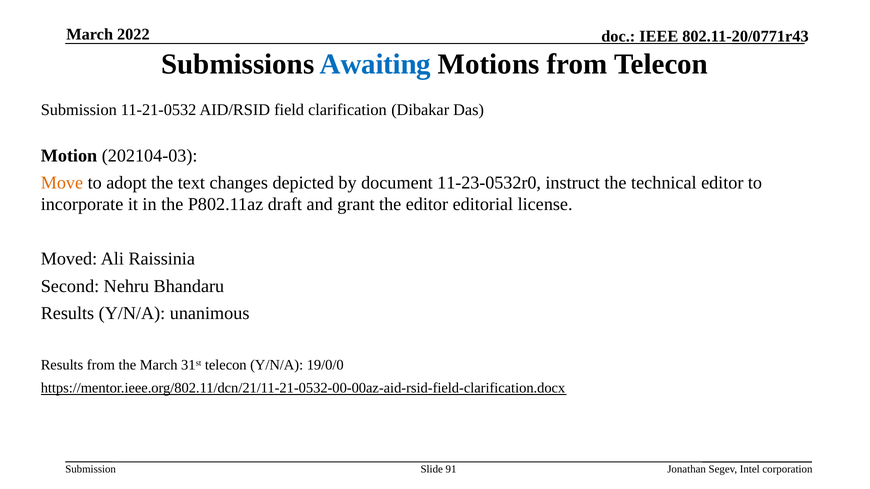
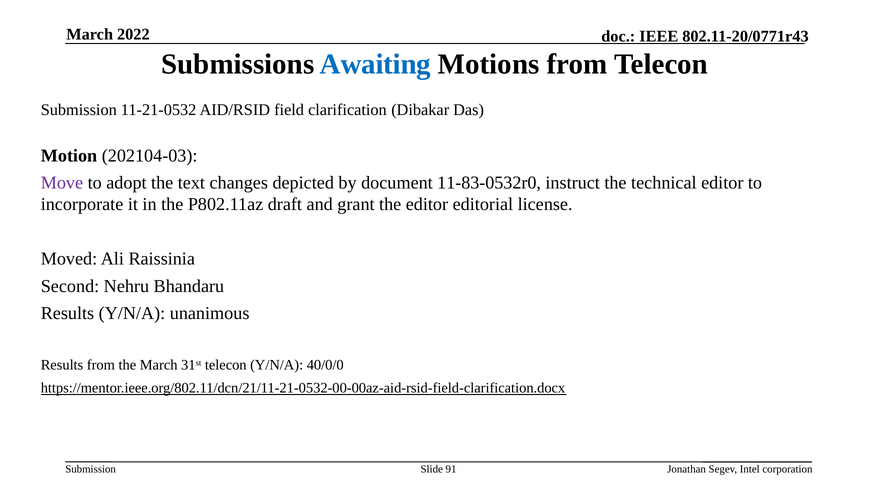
Move colour: orange -> purple
11-23-0532r0: 11-23-0532r0 -> 11-83-0532r0
19/0/0: 19/0/0 -> 40/0/0
